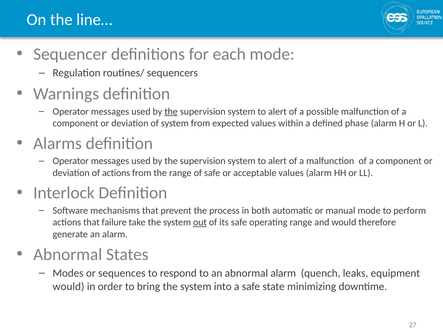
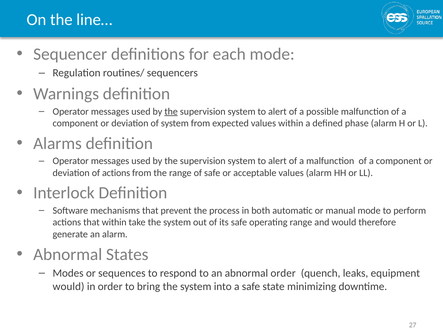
that failure: failure -> within
out underline: present -> none
abnormal alarm: alarm -> order
